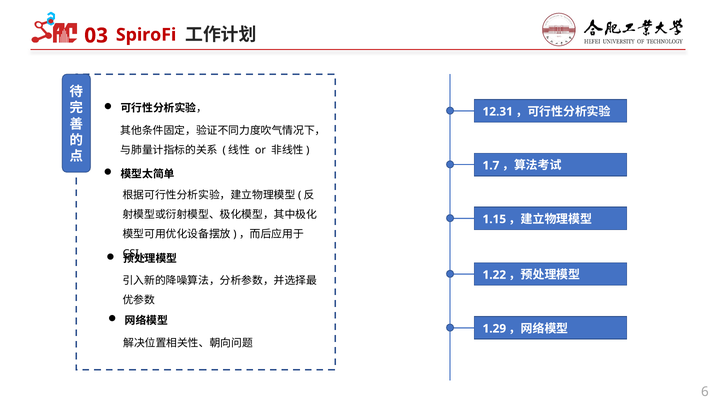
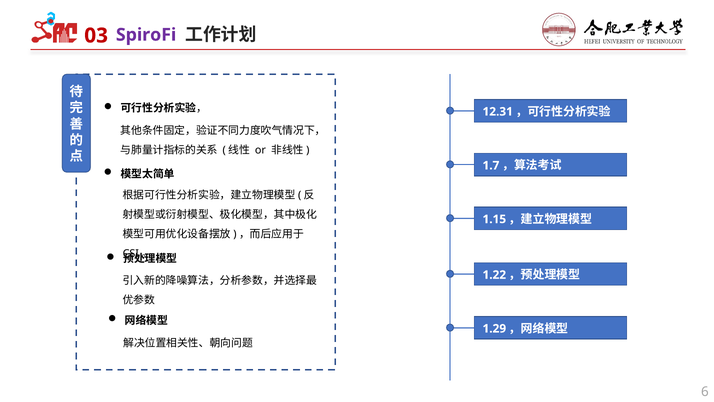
SpiroFi colour: red -> purple
